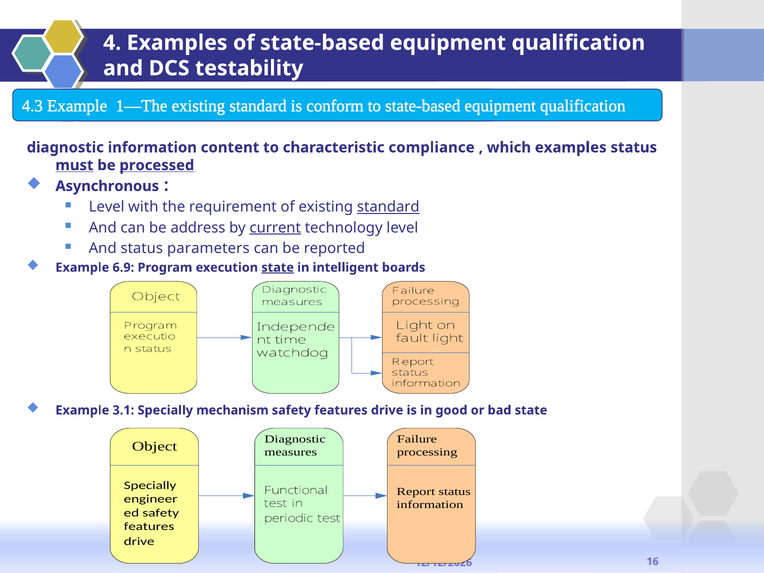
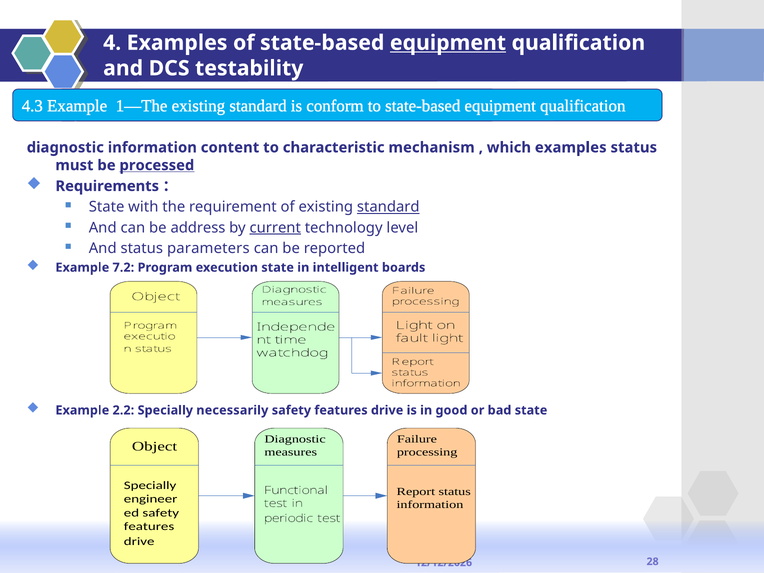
equipment at (448, 43) underline: none -> present
compliance: compliance -> mechanism
must underline: present -> none
Asynchronous: Asynchronous -> Requirements
Level at (107, 207): Level -> State
6.9: 6.9 -> 7.2
state at (278, 268) underline: present -> none
3.1: 3.1 -> 2.2
mechanism: mechanism -> necessarily
16: 16 -> 28
